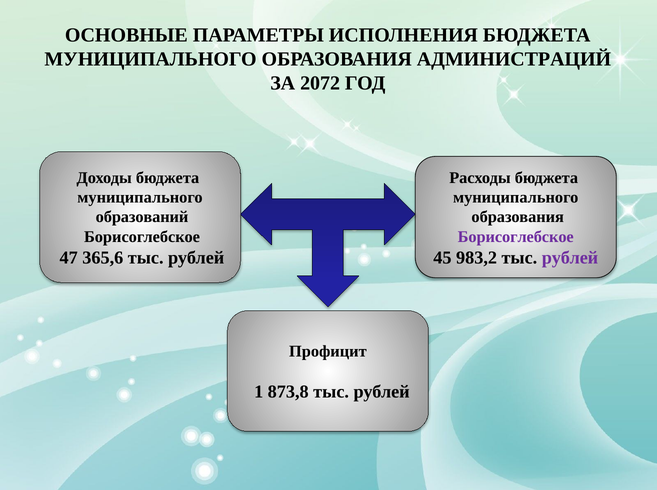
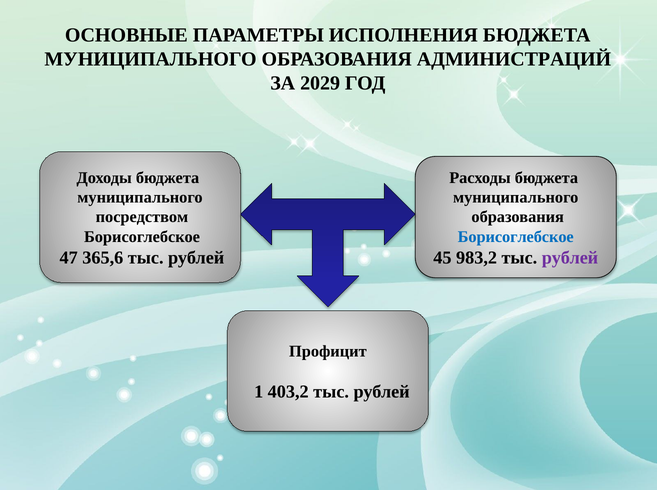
2072: 2072 -> 2029
образований: образований -> посредством
Борисоглебское at (516, 237) colour: purple -> blue
873,8: 873,8 -> 403,2
